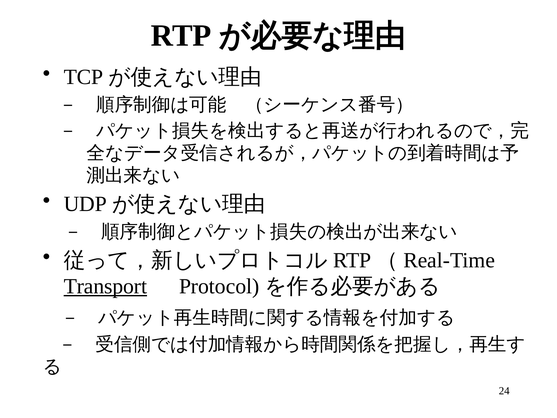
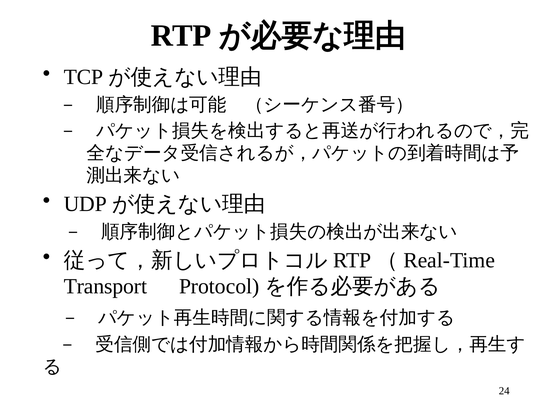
Transport underline: present -> none
